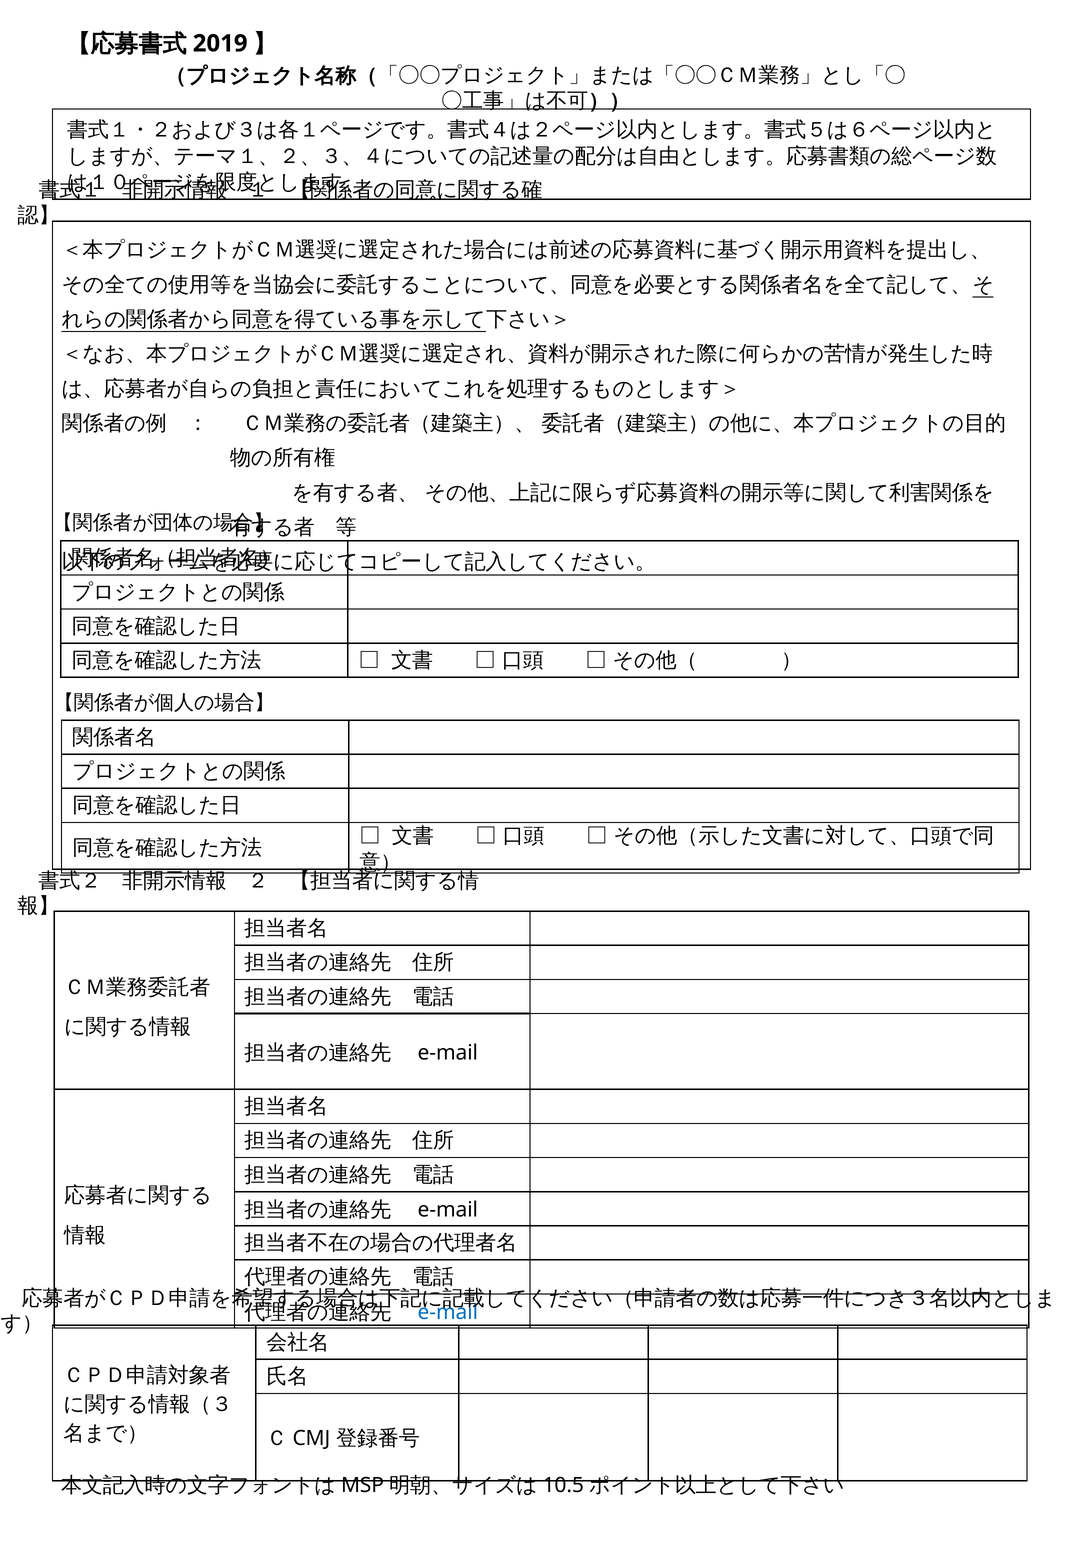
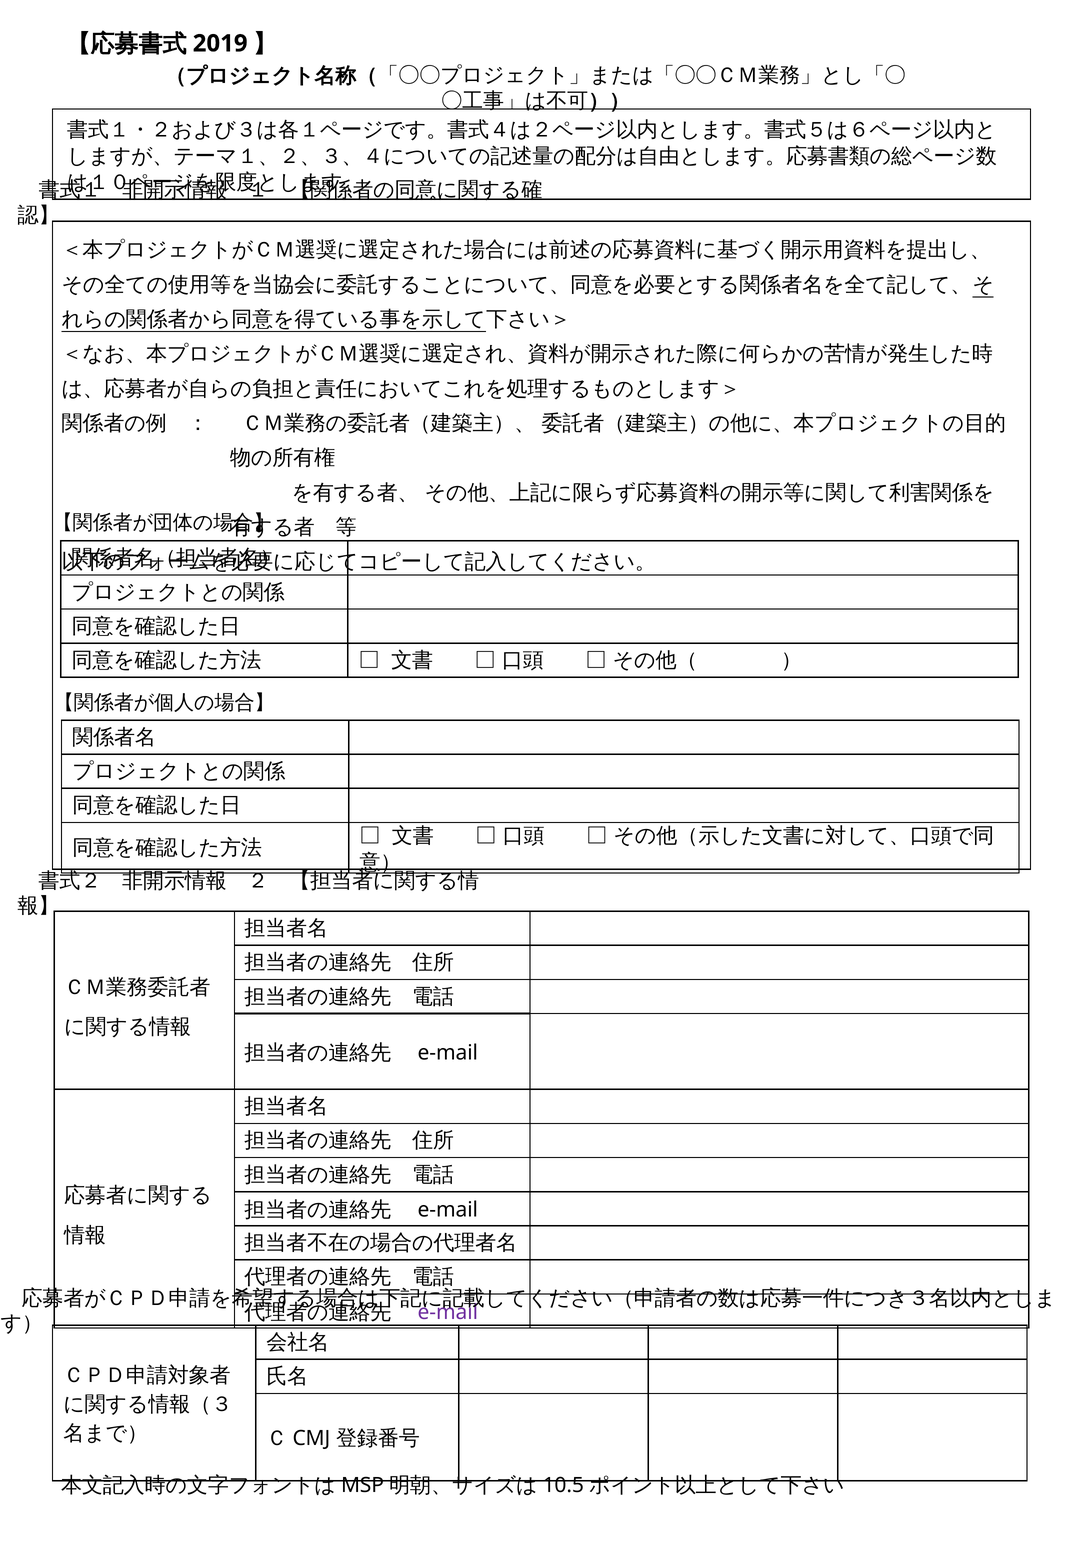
e-mail at (448, 1312) colour: blue -> purple
